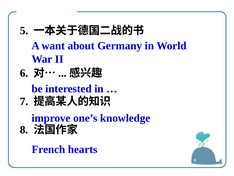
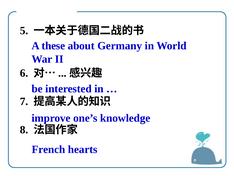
want: want -> these
